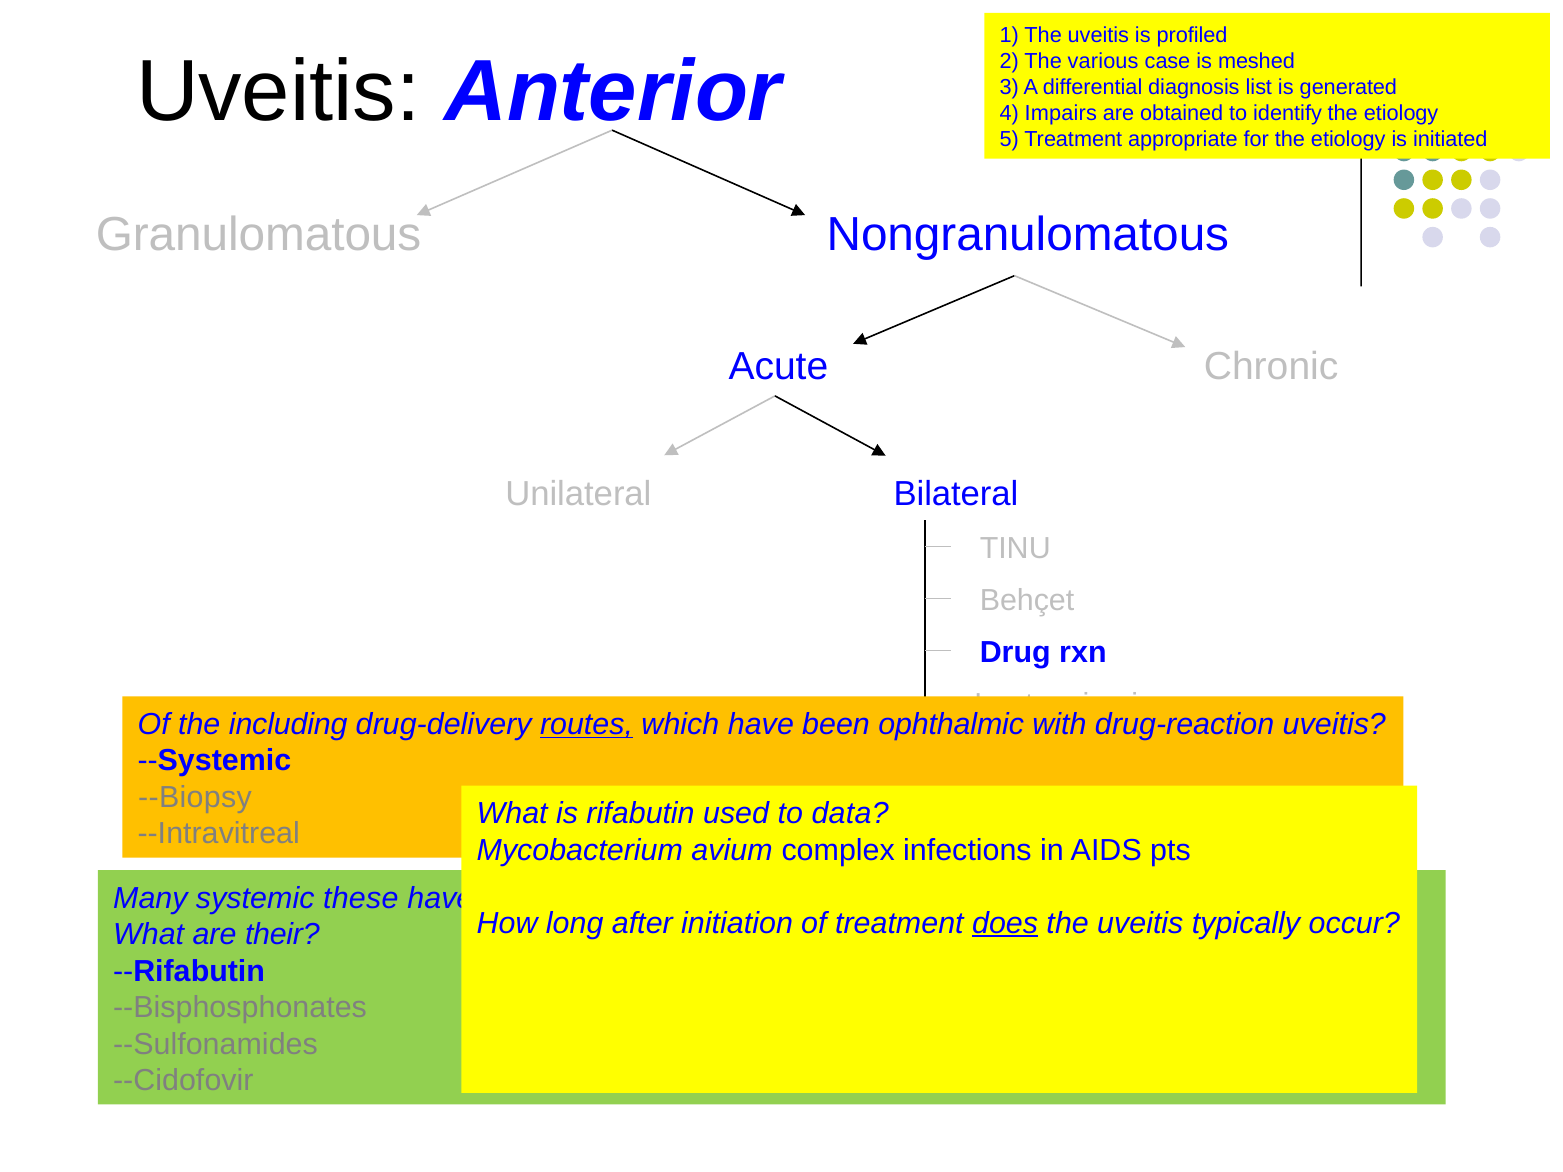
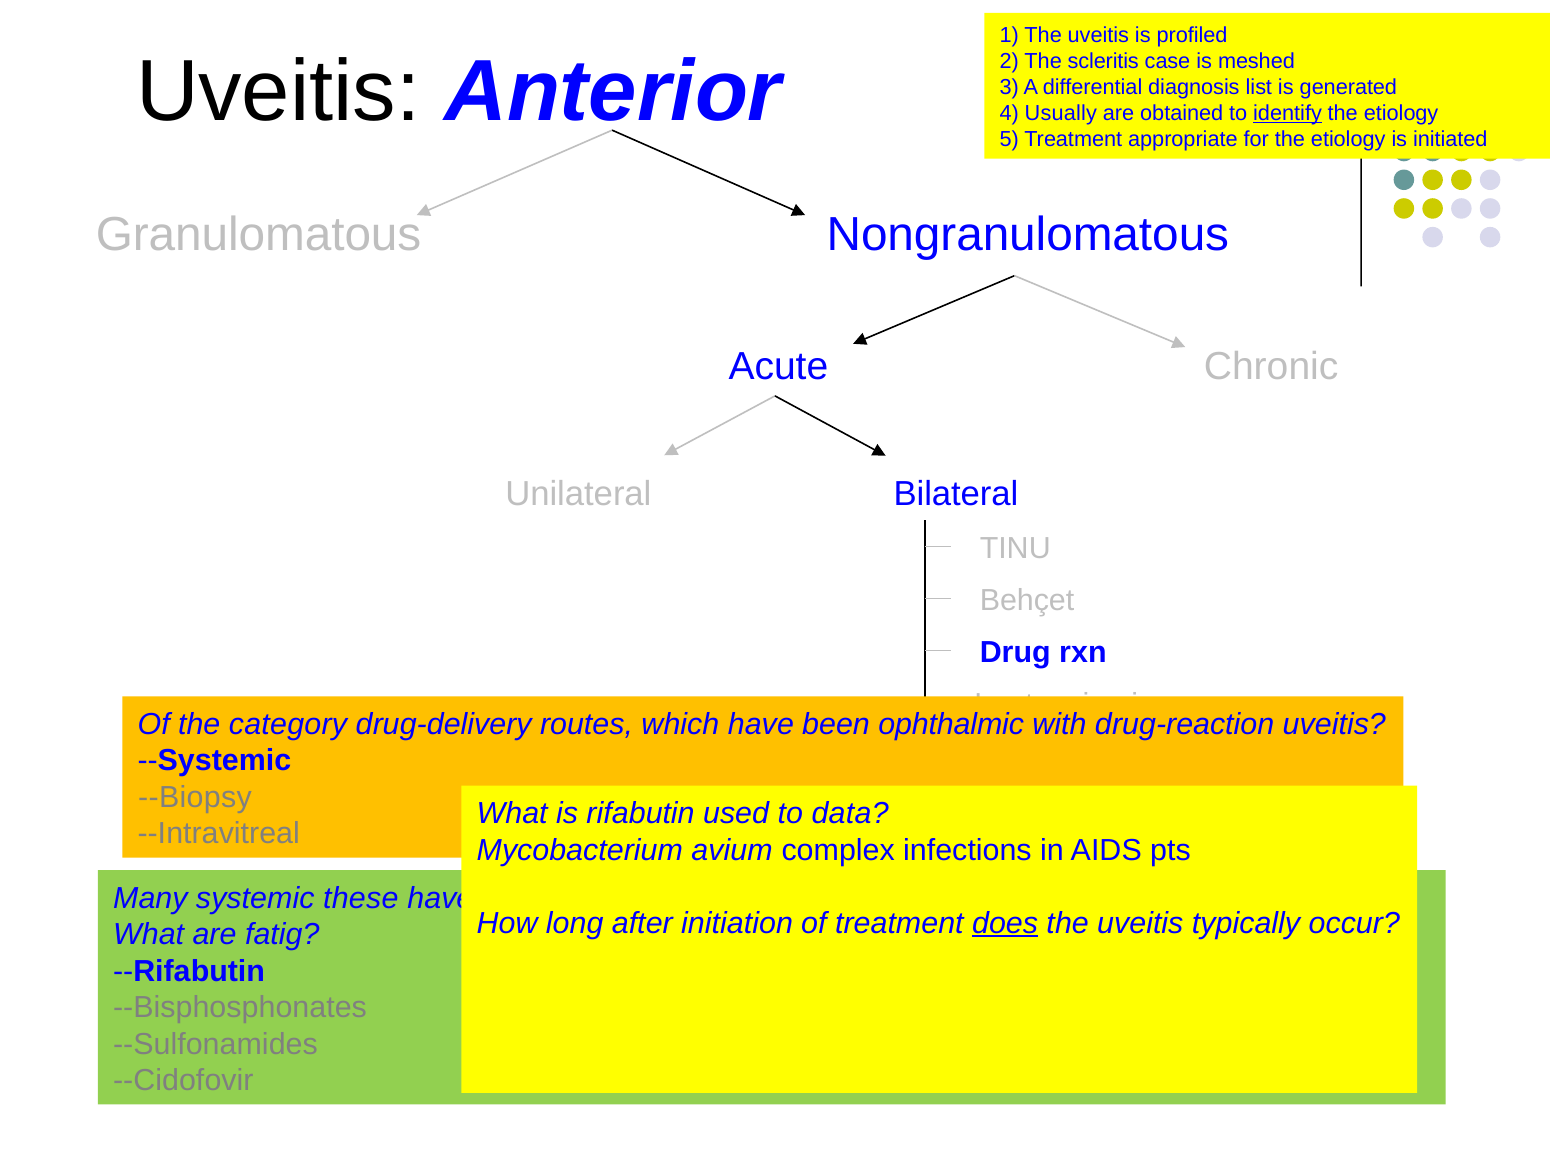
various: various -> scleritis
Impairs: Impairs -> Usually
identify underline: none -> present
including: including -> category
routes underline: present -> none
their: their -> fatig
